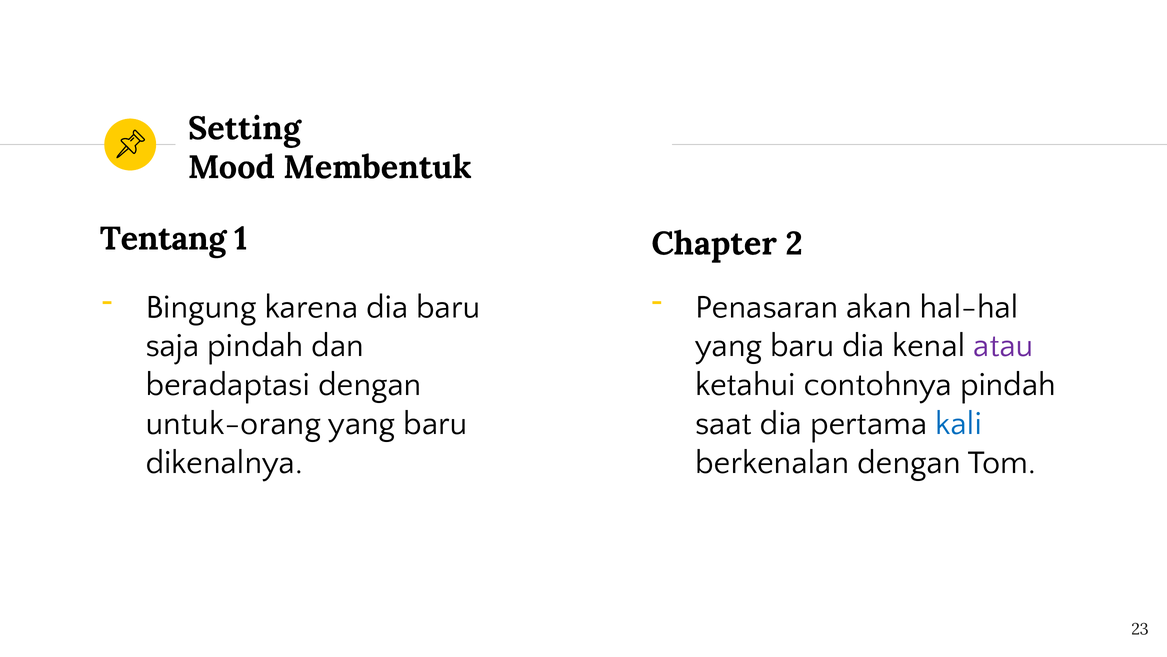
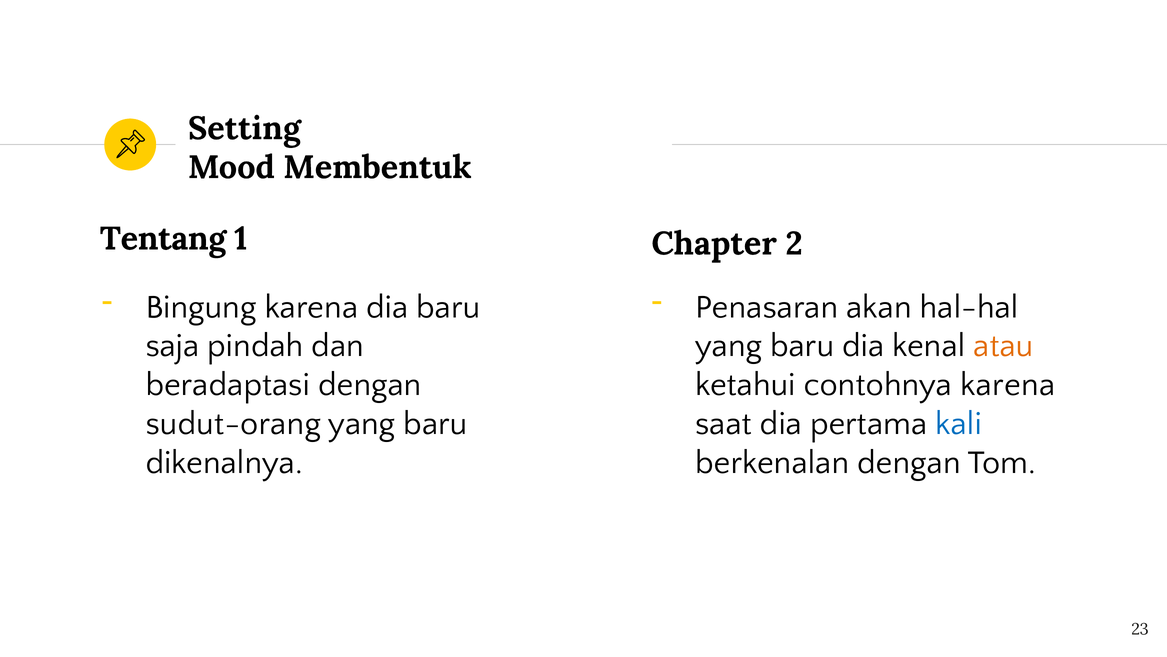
atau colour: purple -> orange
contohnya pindah: pindah -> karena
untuk-orang: untuk-orang -> sudut-orang
